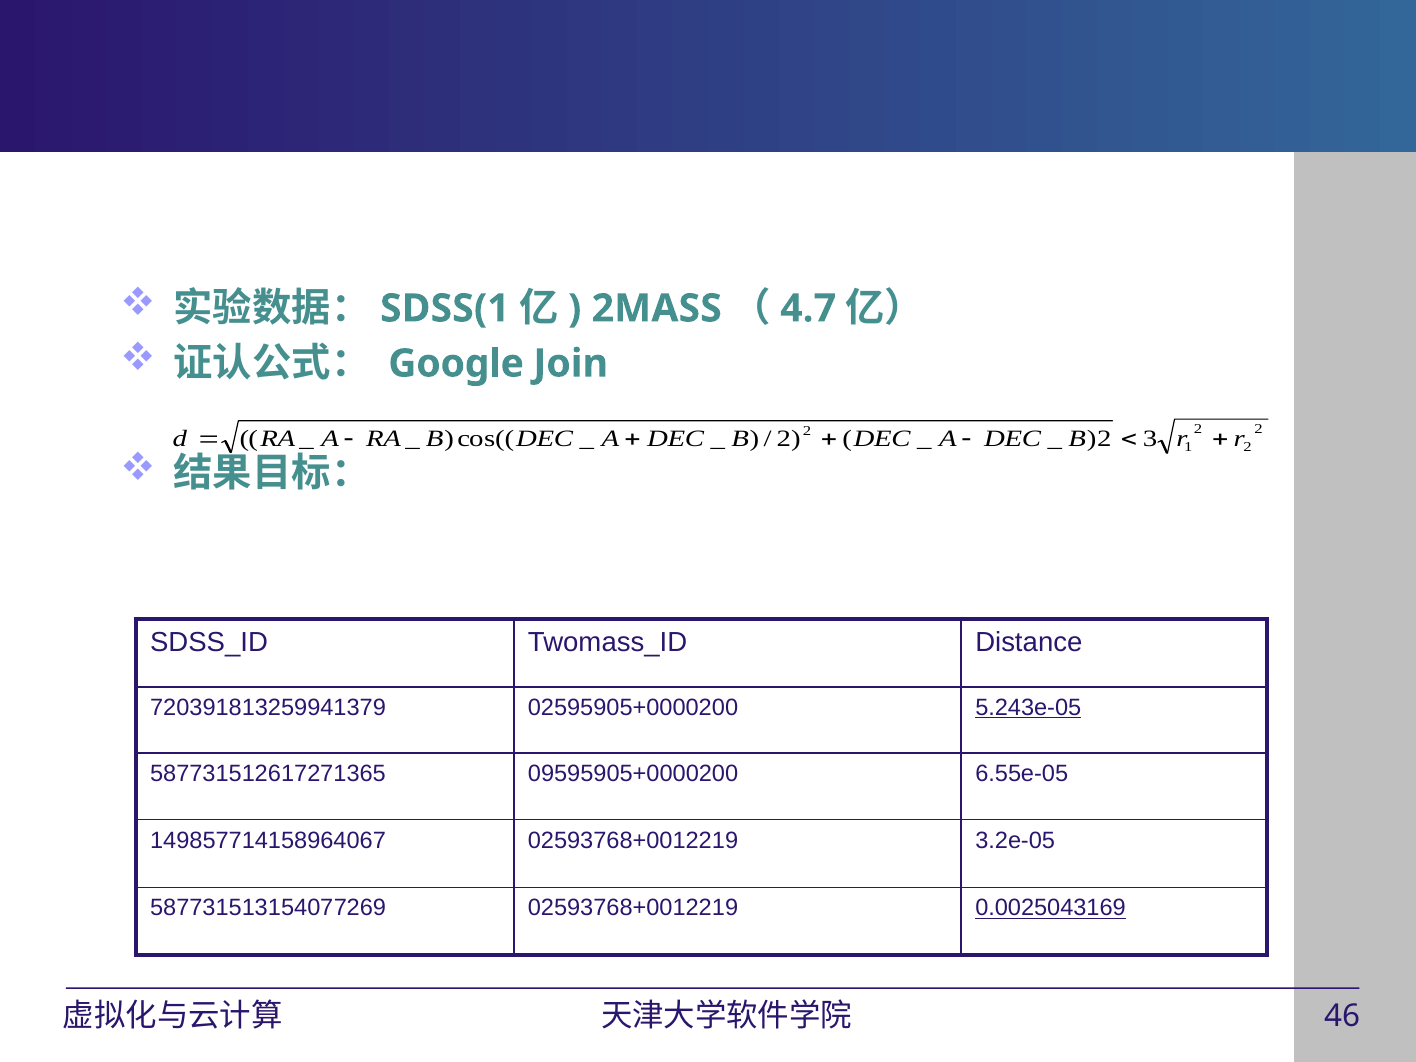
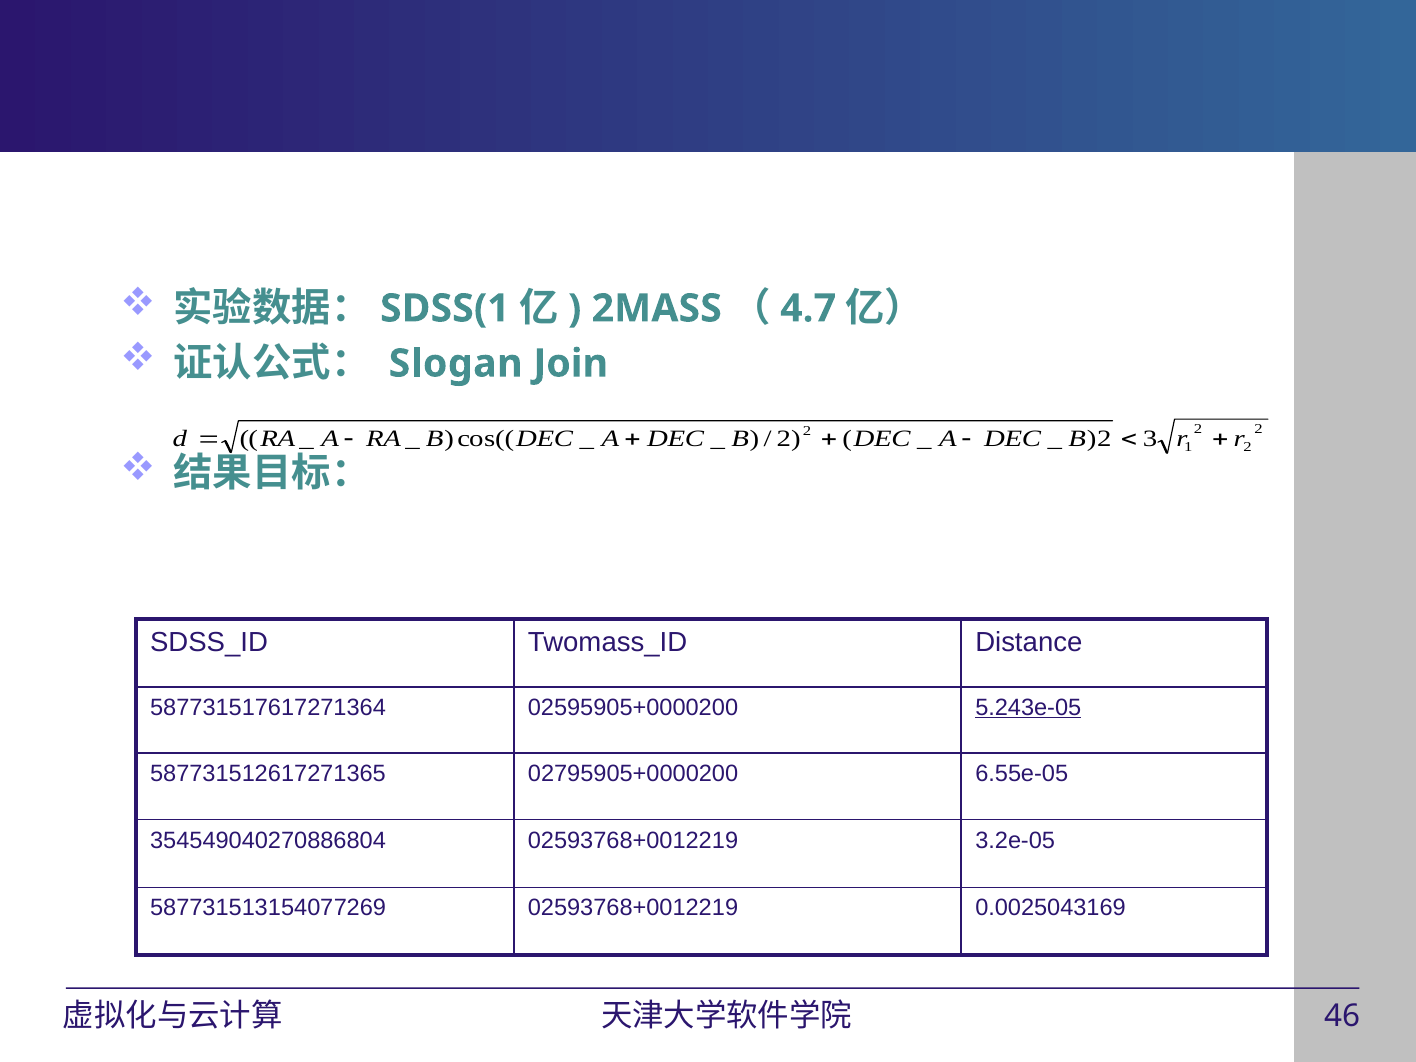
Google: Google -> Slogan
720391813259941379: 720391813259941379 -> 587731517617271364
09595905+0000200: 09595905+0000200 -> 02795905+0000200
149857714158964067: 149857714158964067 -> 354549040270886804
0.0025043169 underline: present -> none
